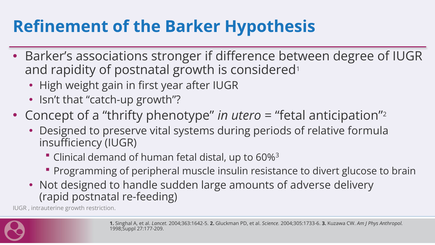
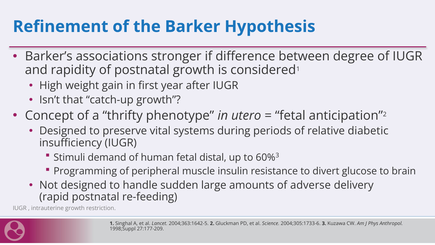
formula: formula -> diabetic
Clinical: Clinical -> Stimuli
